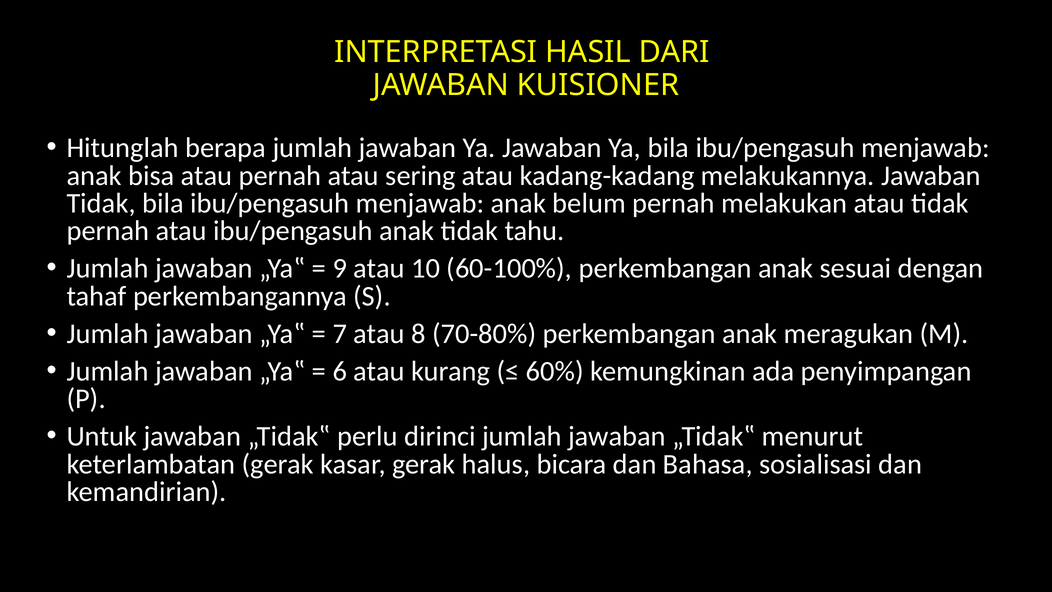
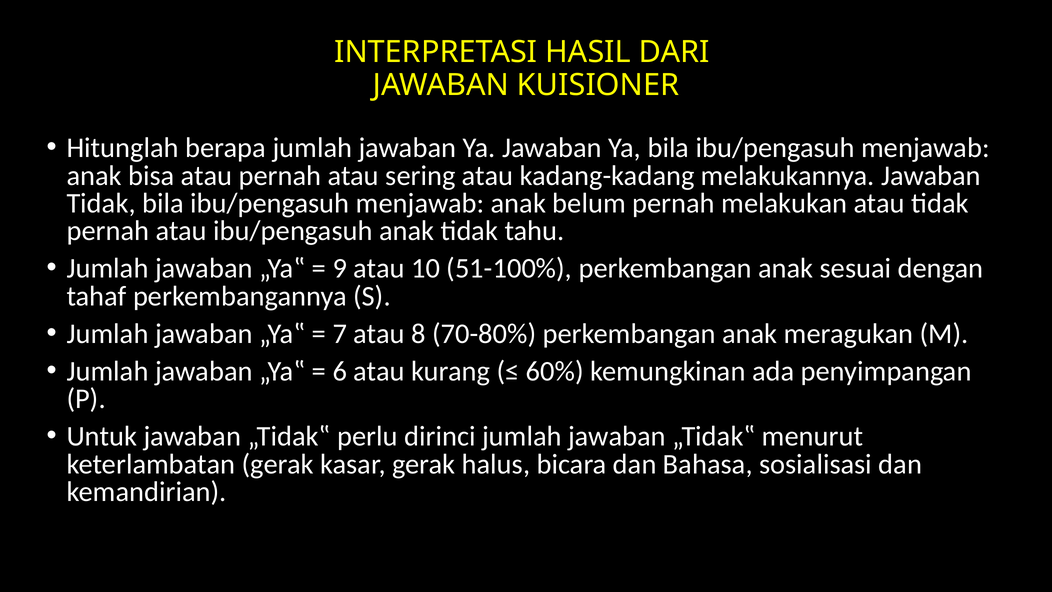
60-100%: 60-100% -> 51-100%
